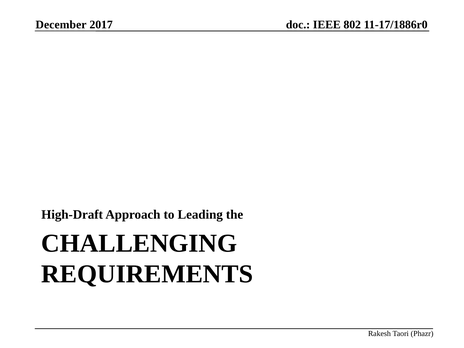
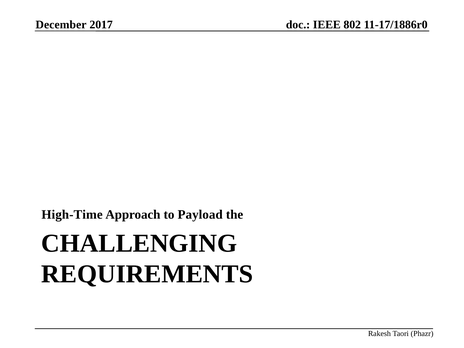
High-Draft: High-Draft -> High-Time
Leading: Leading -> Payload
